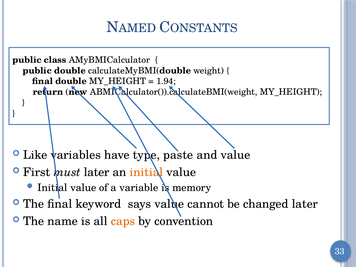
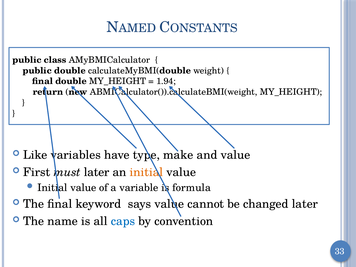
paste: paste -> make
memory: memory -> formula
caps colour: orange -> blue
